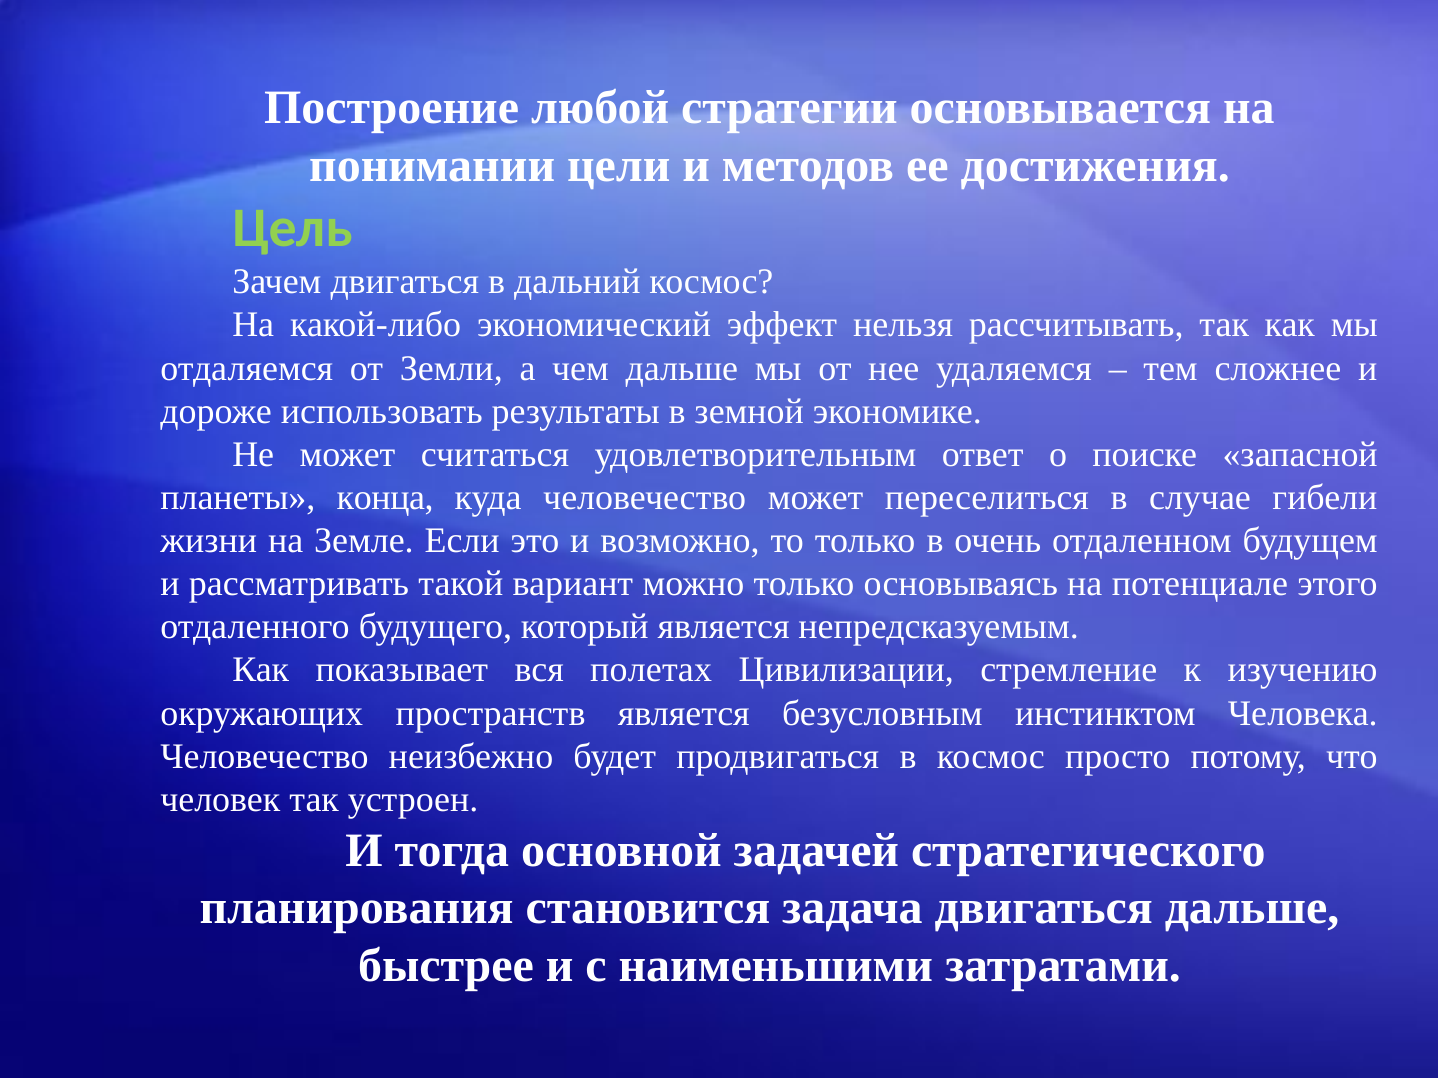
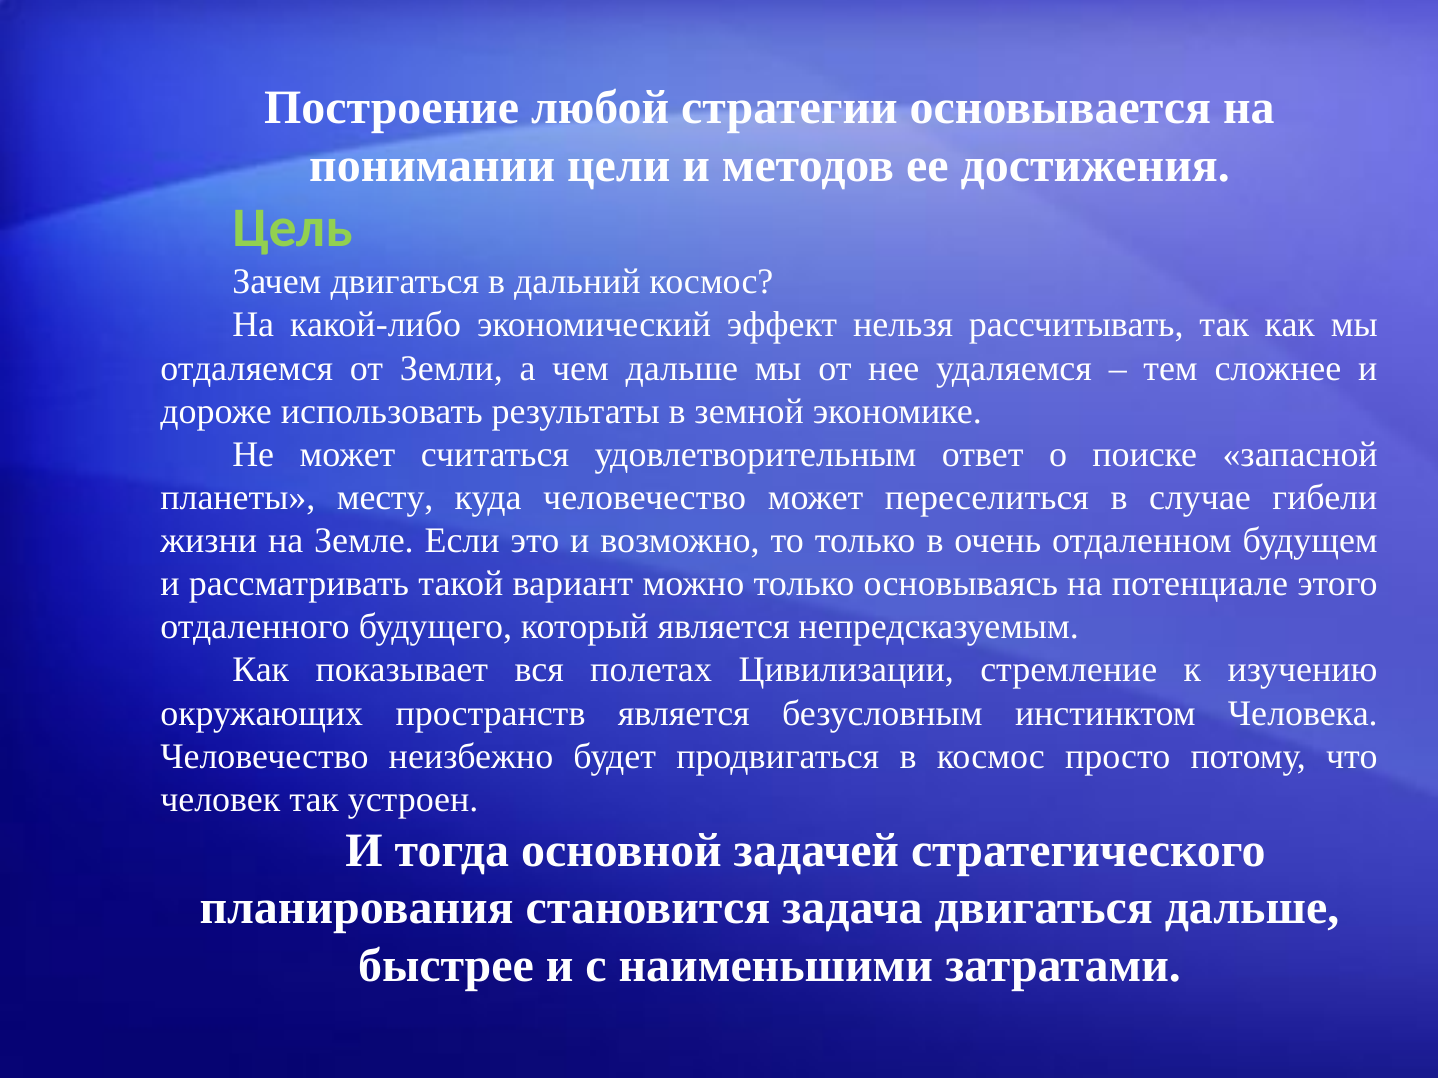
конца: конца -> месту
